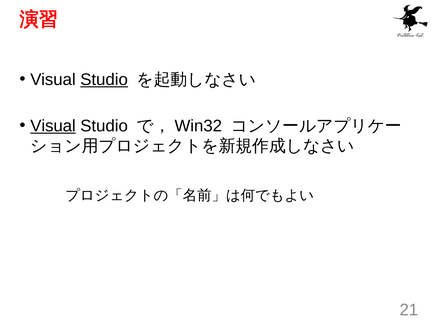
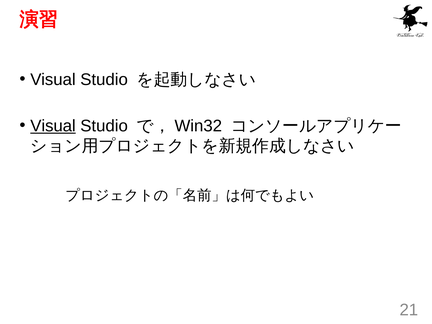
Studio at (104, 80) underline: present -> none
